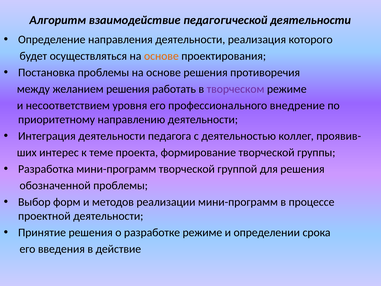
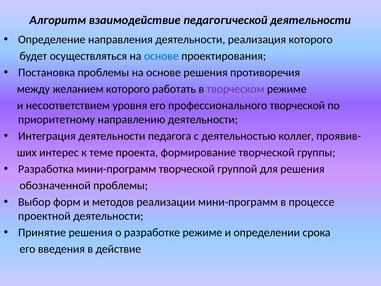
основе at (161, 56) colour: orange -> blue
желанием решения: решения -> которого
профессионального внедрение: внедрение -> творческой
